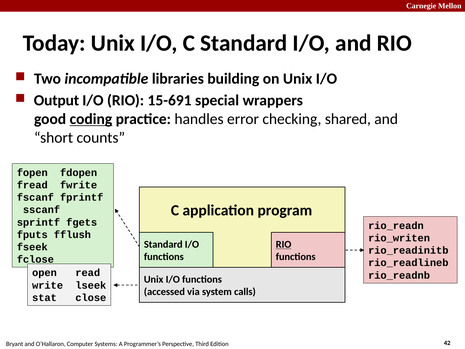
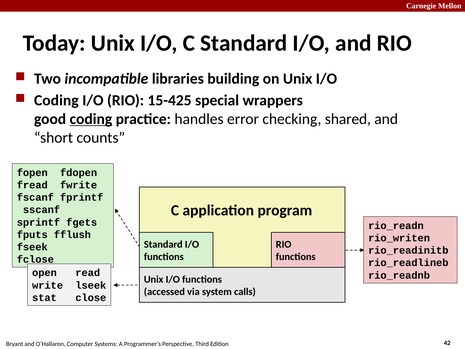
Output at (56, 100): Output -> Coding
15-691: 15-691 -> 15-425
RIO at (284, 244) underline: present -> none
